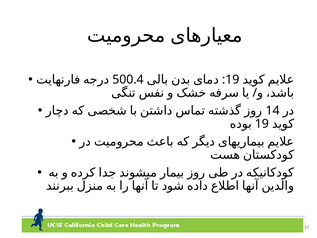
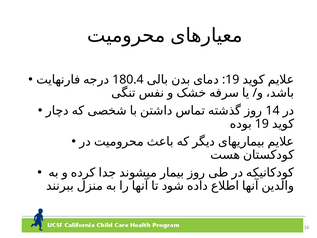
500.4: 500.4 -> 180.4
